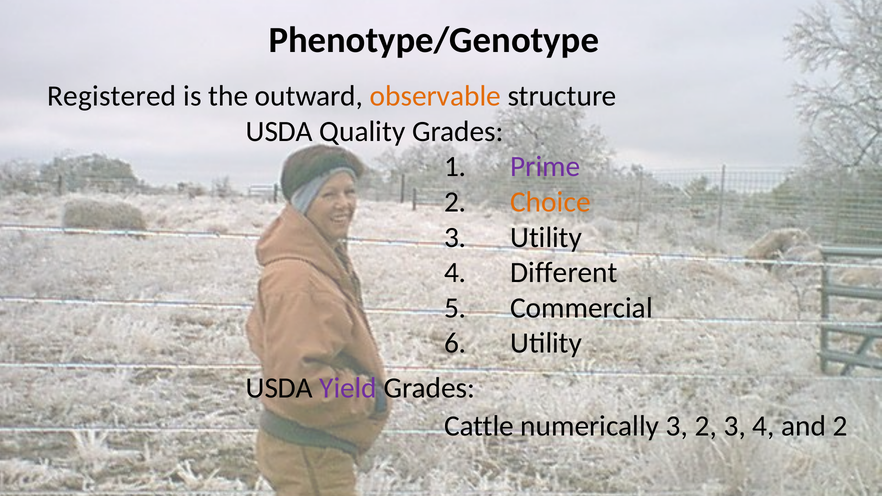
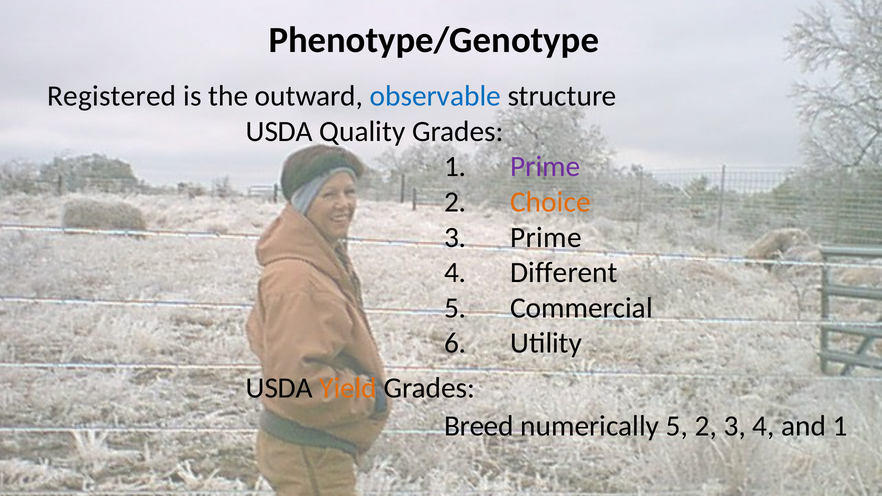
observable colour: orange -> blue
3 Utility: Utility -> Prime
Yield colour: purple -> orange
Cattle: Cattle -> Breed
numerically 3: 3 -> 5
and 2: 2 -> 1
